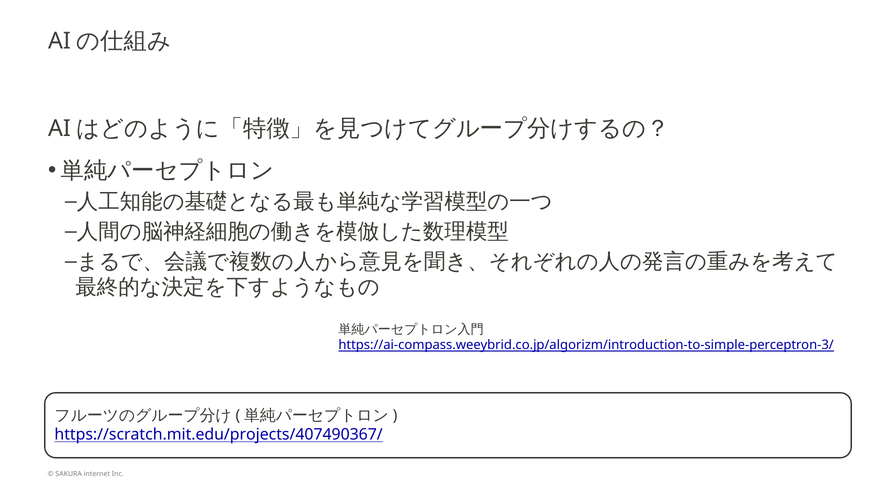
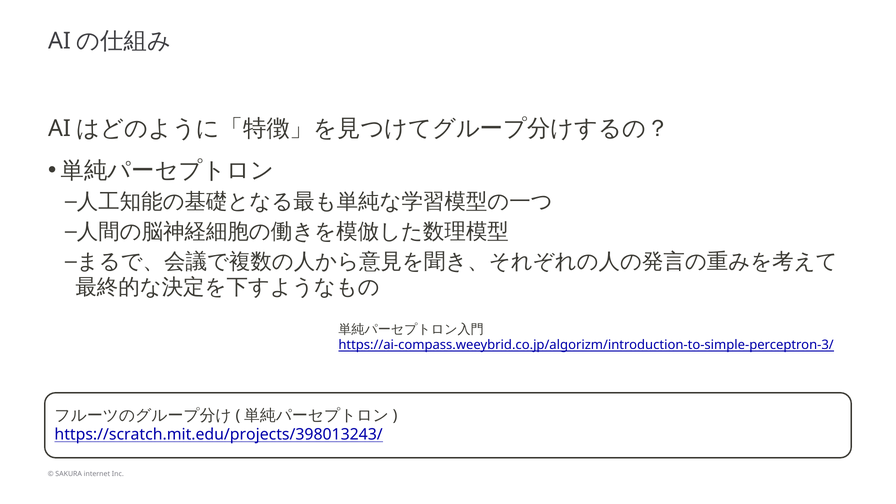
https://scratch.mit.edu/projects/407490367/: https://scratch.mit.edu/projects/407490367/ -> https://scratch.mit.edu/projects/398013243/
